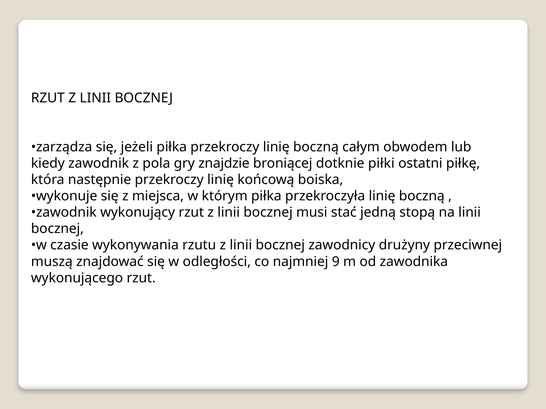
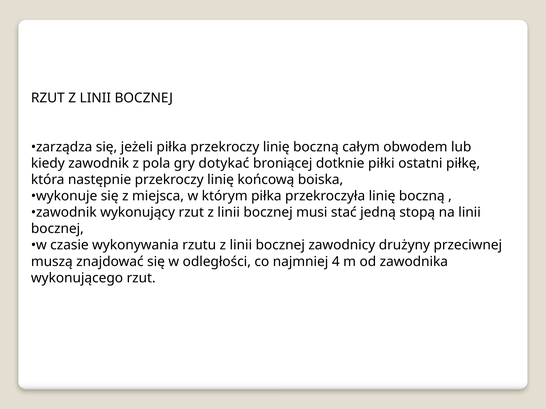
znajdzie: znajdzie -> dotykać
9: 9 -> 4
